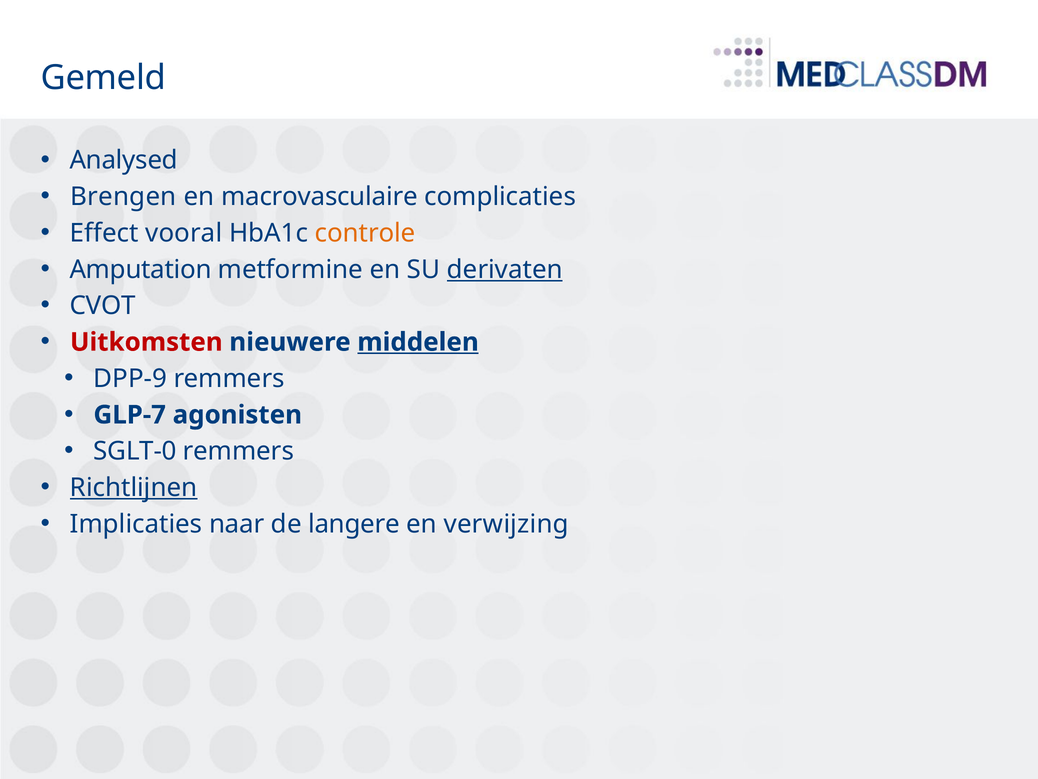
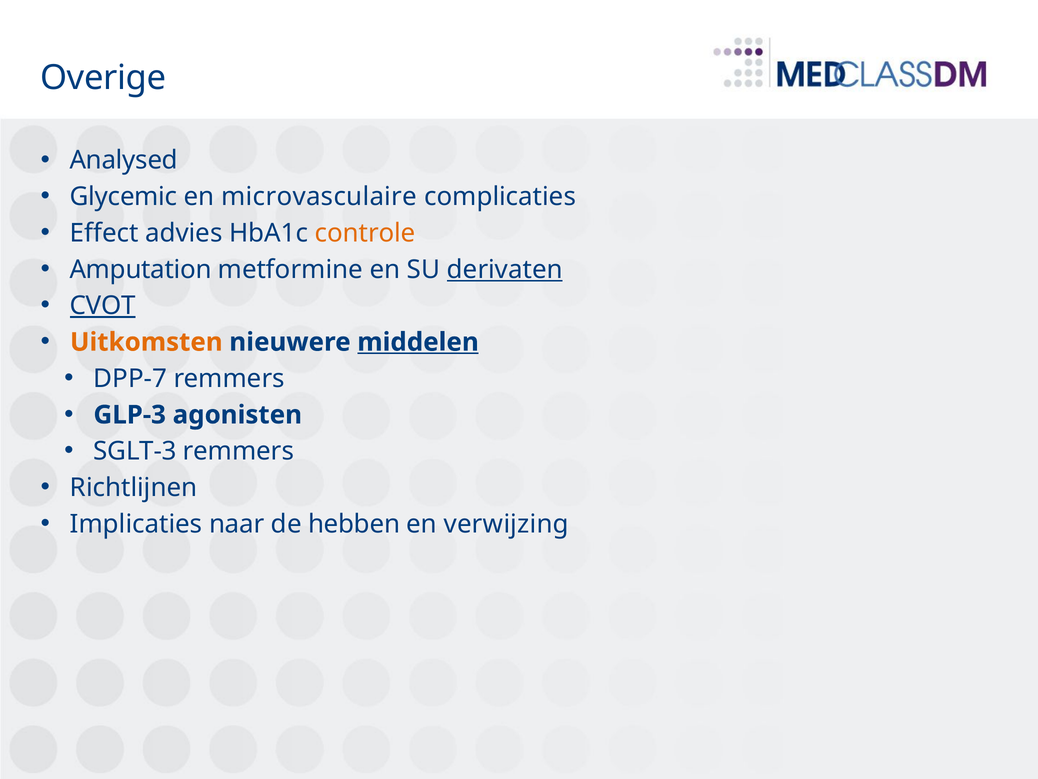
Gemeld: Gemeld -> Overige
Brengen: Brengen -> Glycemic
macrovasculaire: macrovasculaire -> microvasculaire
vooral: vooral -> advies
CVOT underline: none -> present
Uitkomsten colour: red -> orange
DPP-9: DPP-9 -> DPP-7
GLP-7: GLP-7 -> GLP-3
SGLT-0: SGLT-0 -> SGLT-3
Richtlijnen underline: present -> none
langere: langere -> hebben
